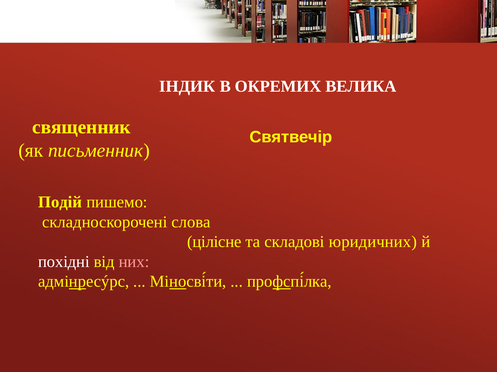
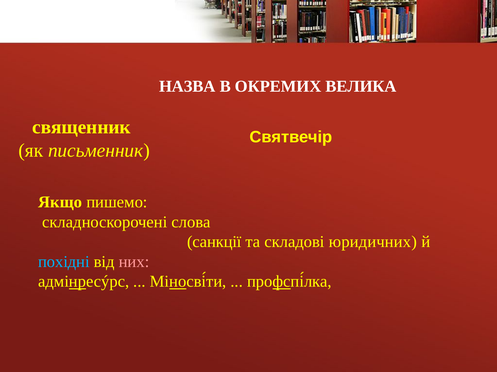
ІНДИК: ІНДИК -> НАЗВА
Подій: Подій -> Якщо
цілісне: цілісне -> санкції
похідні colour: white -> light blue
